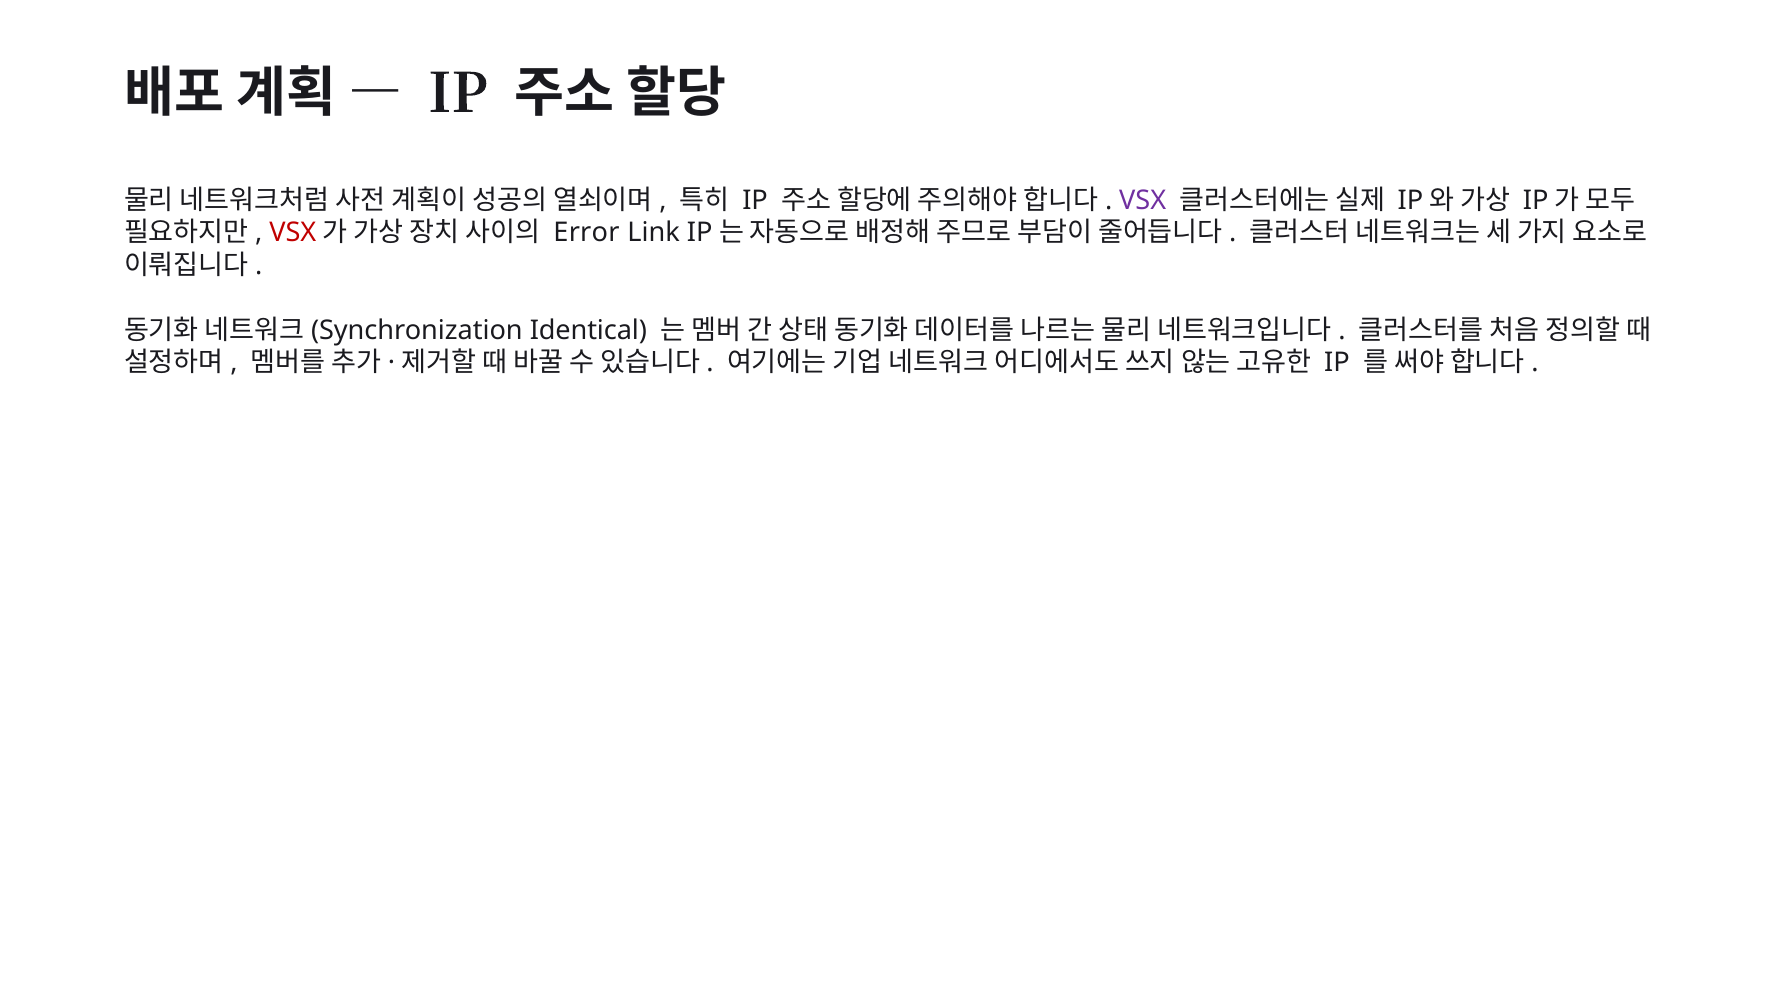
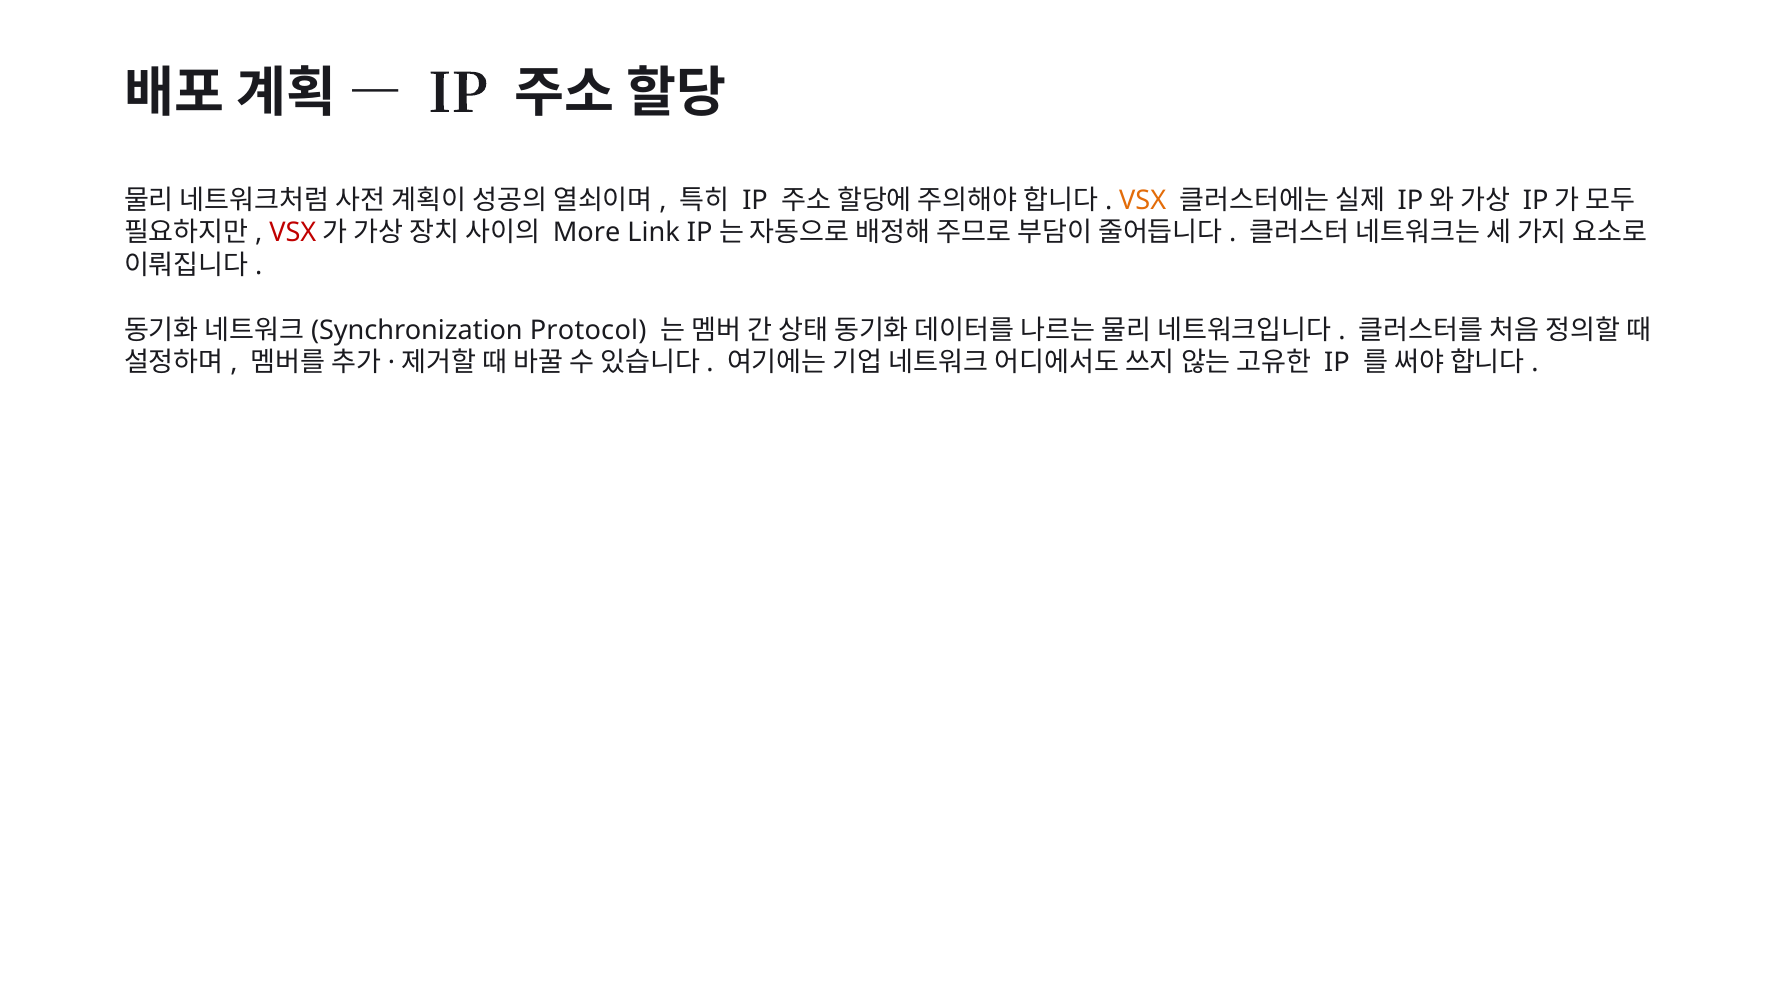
VSX at (1143, 200) colour: purple -> orange
Error: Error -> More
Identical: Identical -> Protocol
